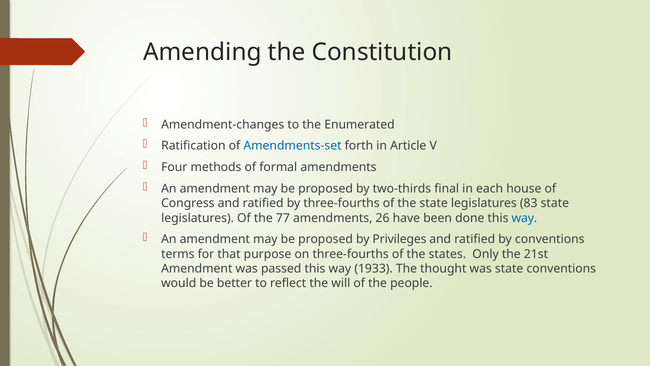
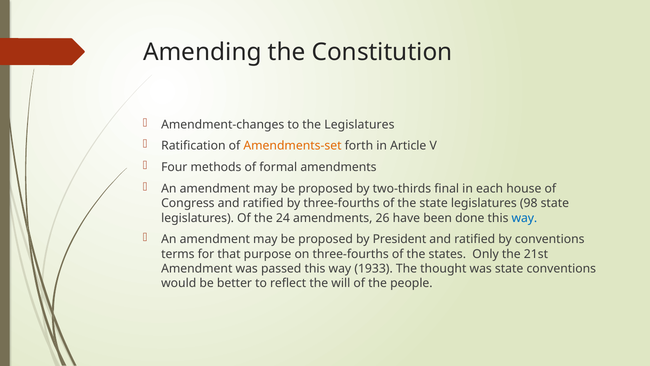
the Enumerated: Enumerated -> Legislatures
Amendments-set colour: blue -> orange
83: 83 -> 98
77: 77 -> 24
Privileges: Privileges -> President
